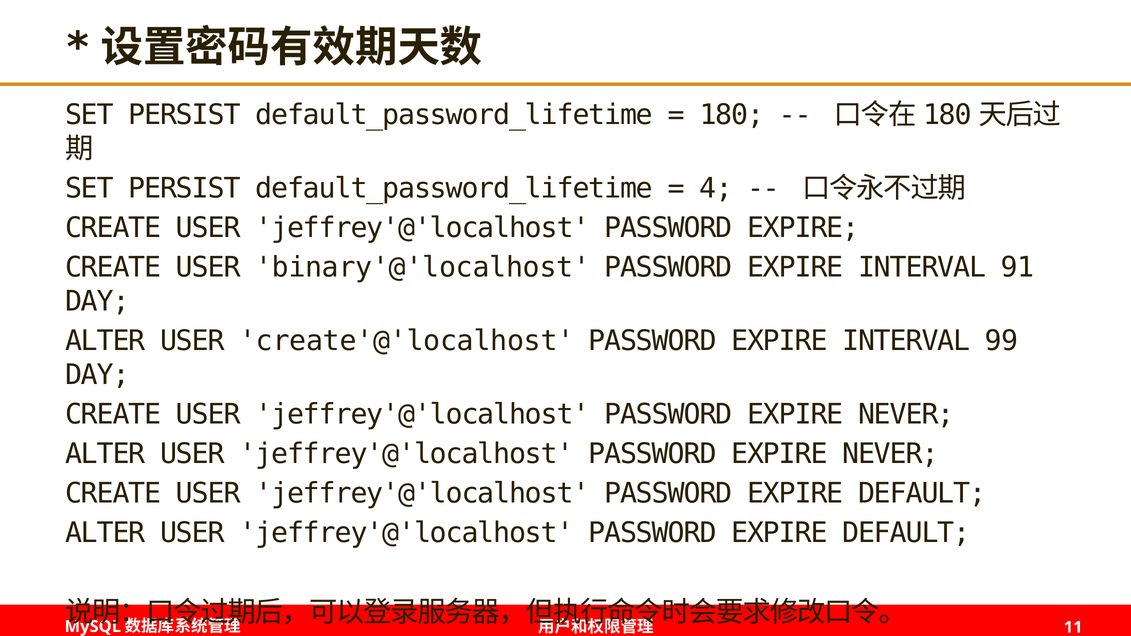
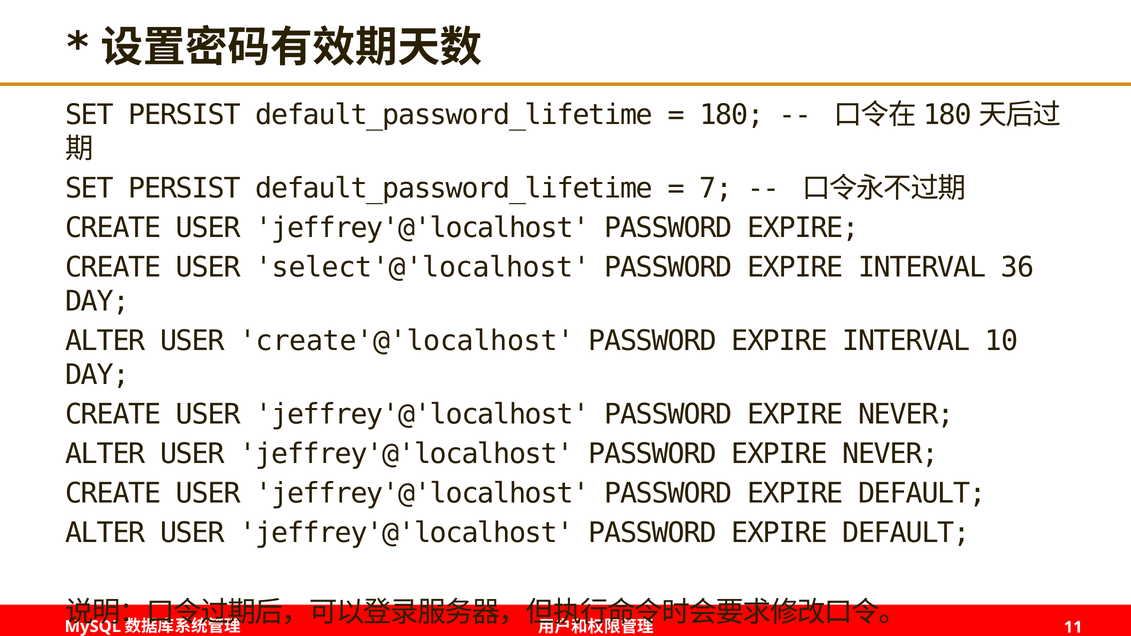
4: 4 -> 7
binary'@'localhost: binary'@'localhost -> select'@'localhost
91: 91 -> 36
99: 99 -> 10
